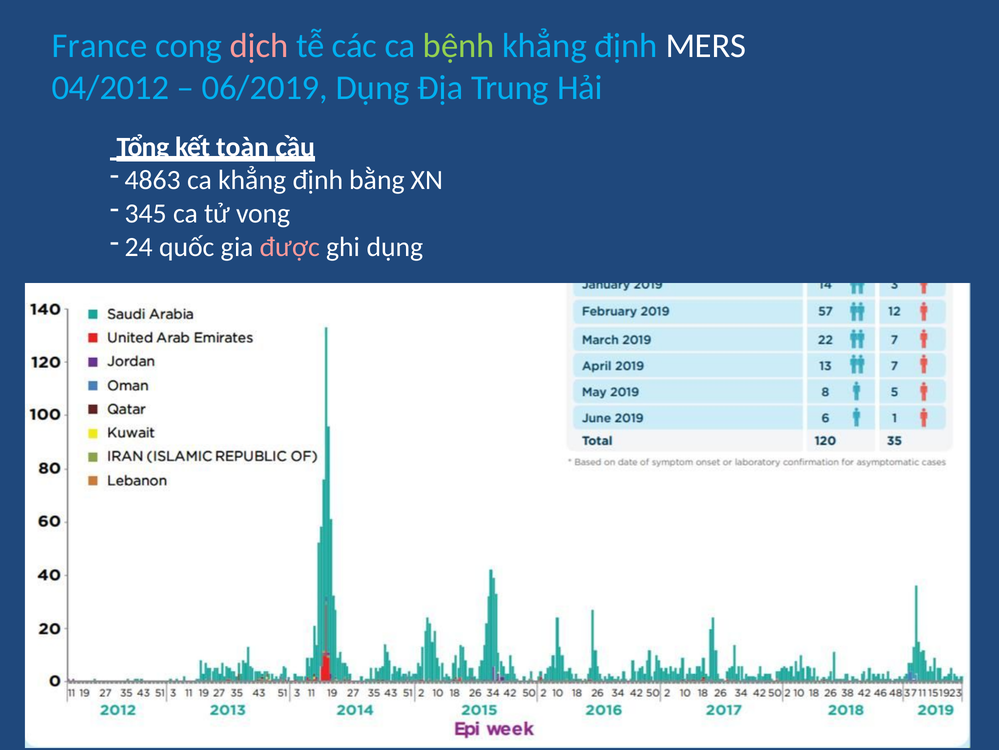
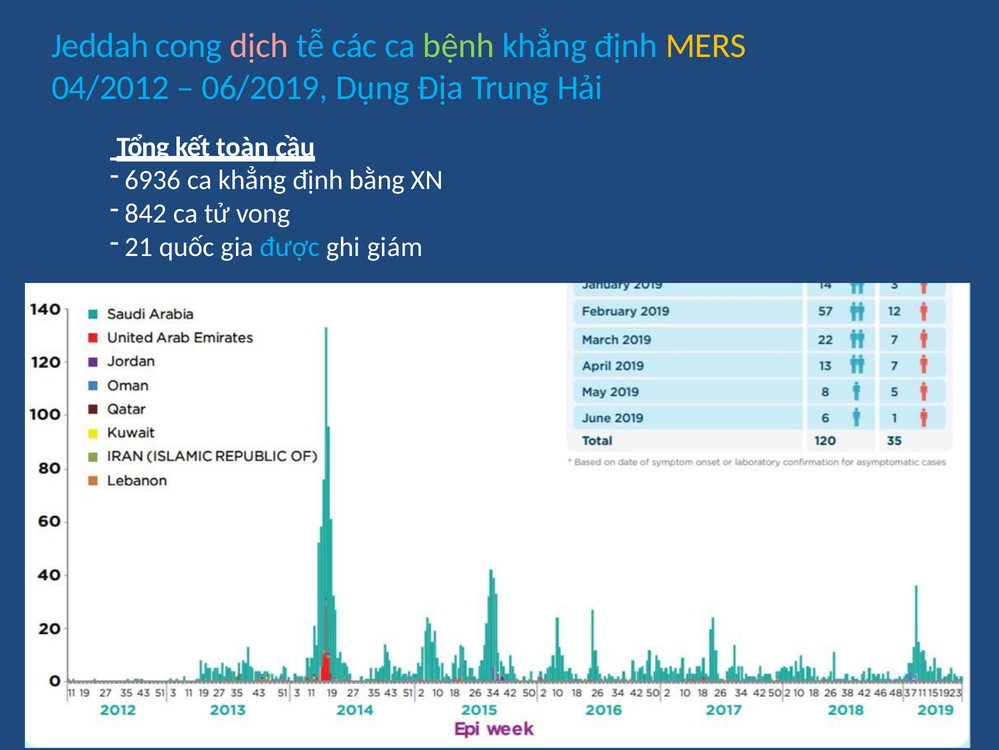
France: France -> Jeddah
MERS colour: white -> yellow
4863: 4863 -> 6936
345: 345 -> 842
24: 24 -> 21
được colour: pink -> light blue
ghi dụng: dụng -> giám
